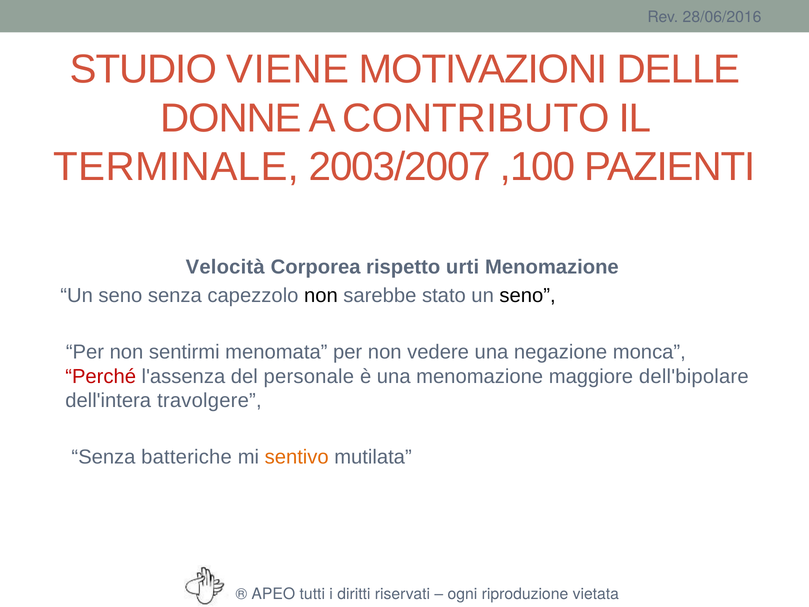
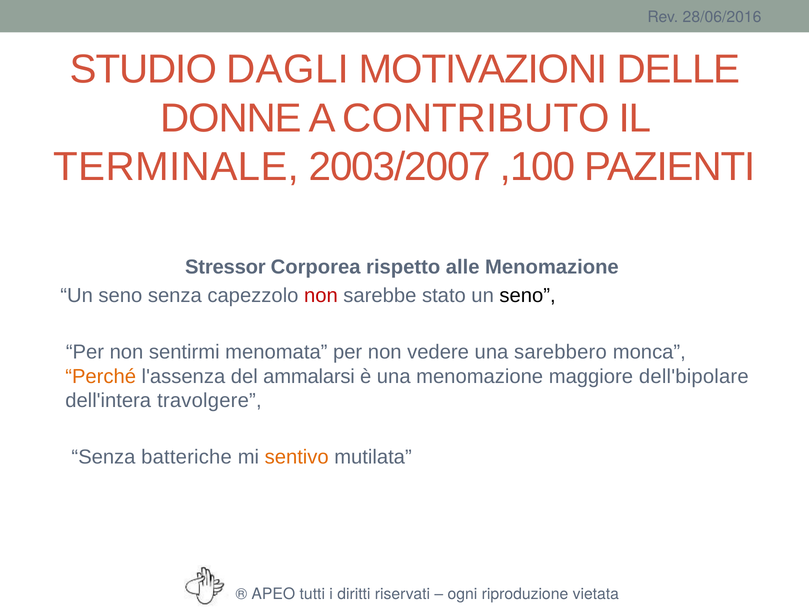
VIENE: VIENE -> DAGLI
Velocità: Velocità -> Stressor
urti: urti -> alle
non at (321, 295) colour: black -> red
negazione: negazione -> sarebbero
Perché colour: red -> orange
personale: personale -> ammalarsi
